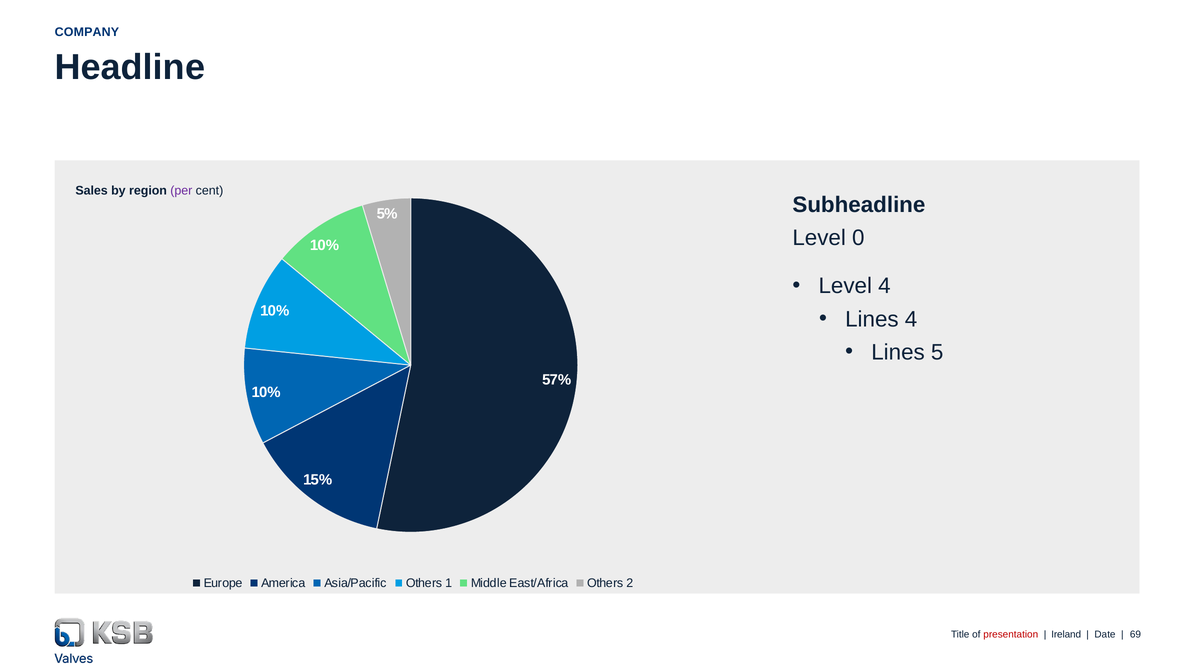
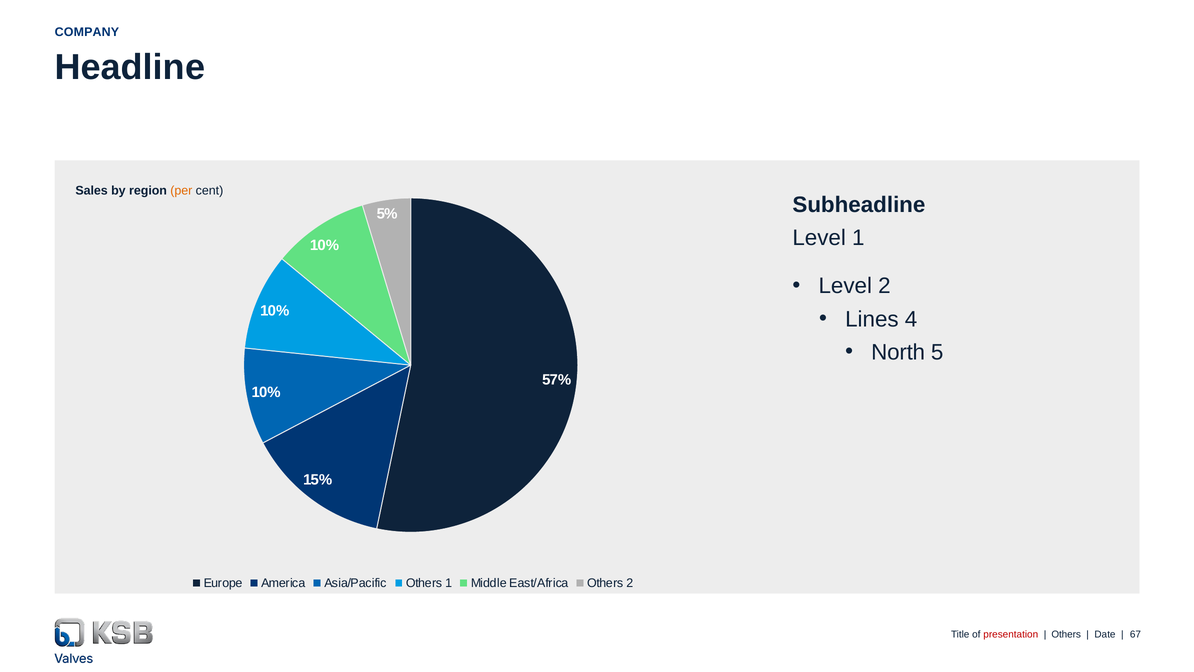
per colour: purple -> orange
Level 0: 0 -> 1
Level 4: 4 -> 2
Lines at (898, 352): Lines -> North
Ireland at (1066, 634): Ireland -> Others
69: 69 -> 67
